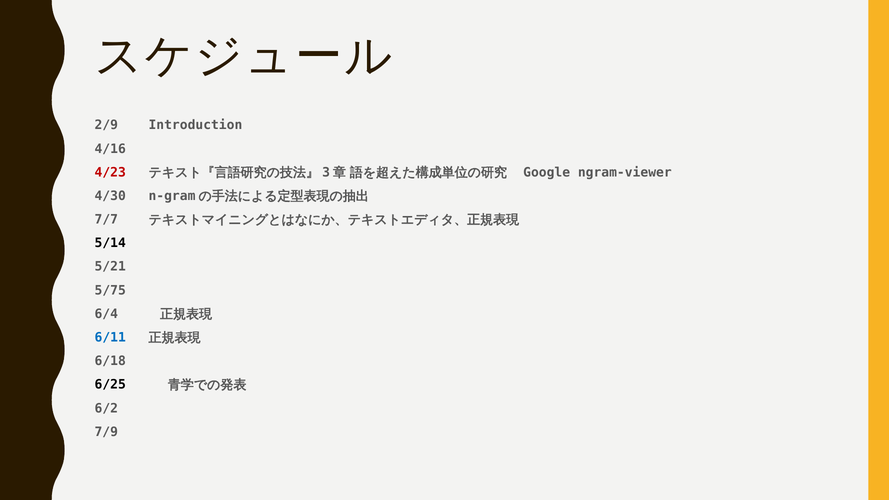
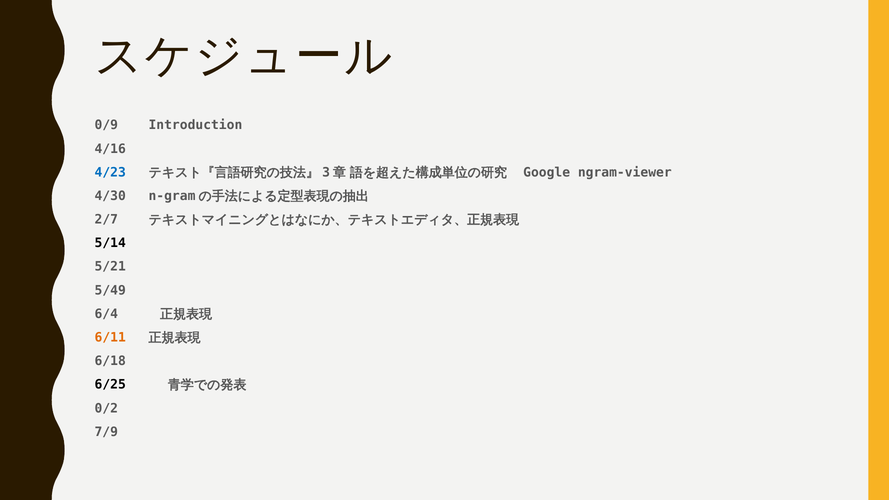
2/9: 2/9 -> 0/9
4/23 colour: red -> blue
7/7: 7/7 -> 2/7
5/75: 5/75 -> 5/49
6/11 colour: blue -> orange
6/2: 6/2 -> 0/2
